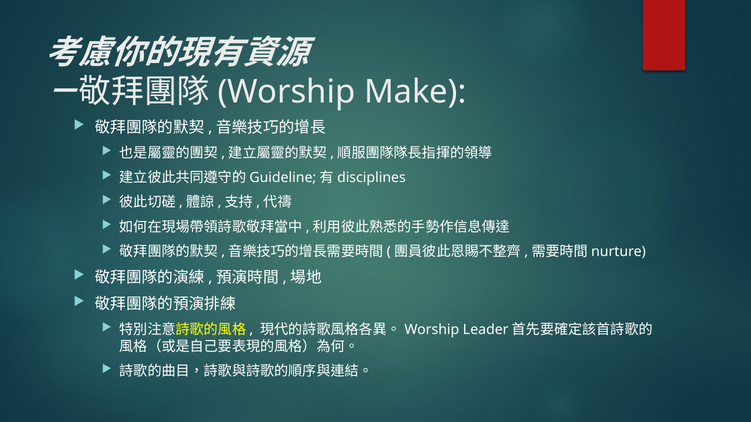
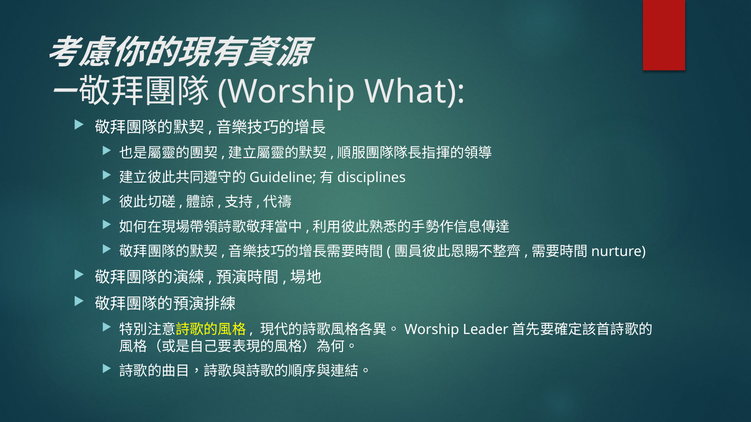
Make: Make -> What
